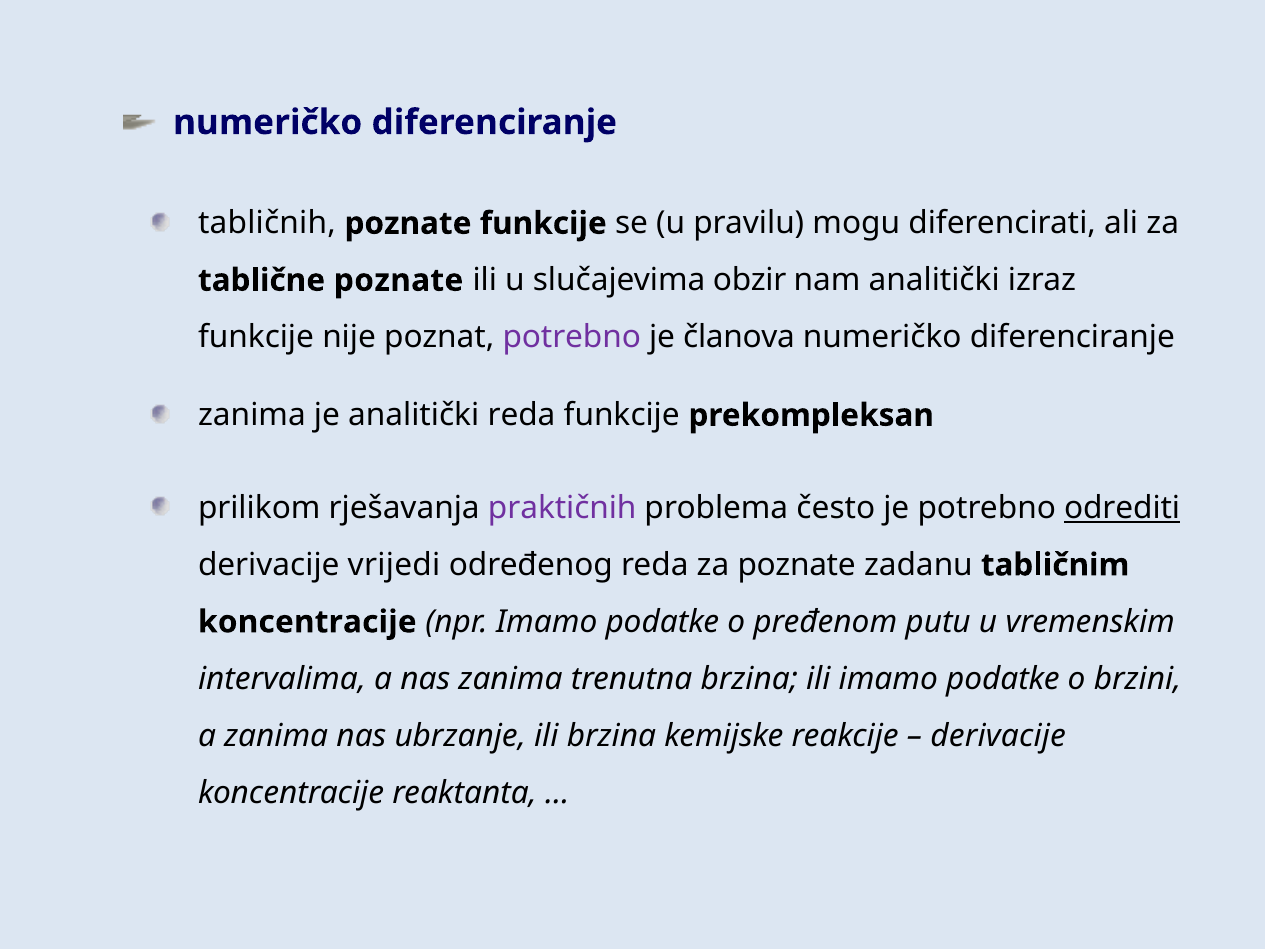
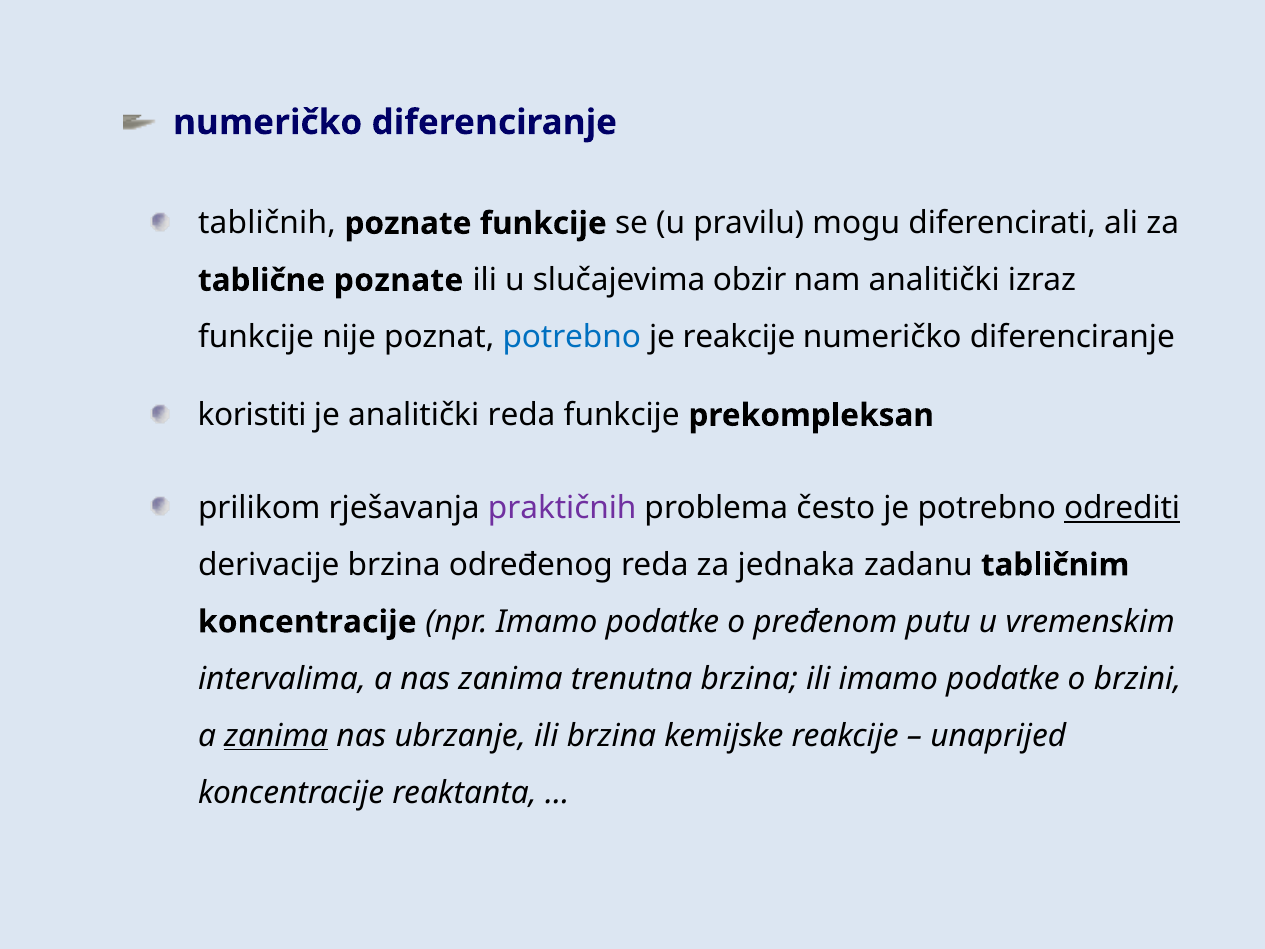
potrebno at (572, 337) colour: purple -> blue
je članova: članova -> reakcije
zanima at (252, 415): zanima -> koristiti
derivacije vrijedi: vrijedi -> brzina
za poznate: poznate -> jednaka
zanima at (276, 736) underline: none -> present
derivacije at (998, 736): derivacije -> unaprijed
